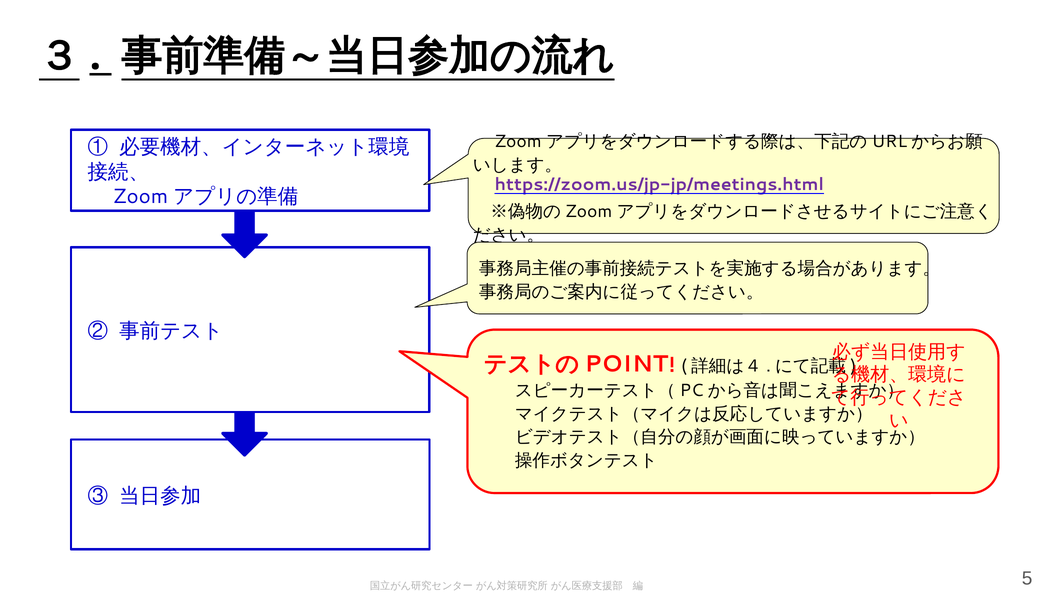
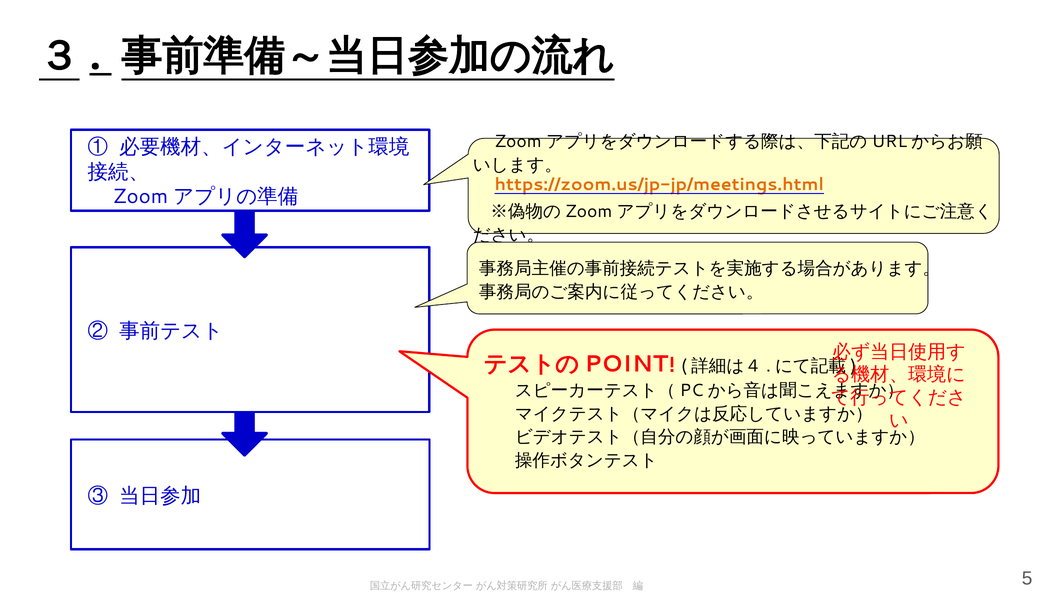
https://zoom.us/jp-jp/meetings.html colour: purple -> orange
